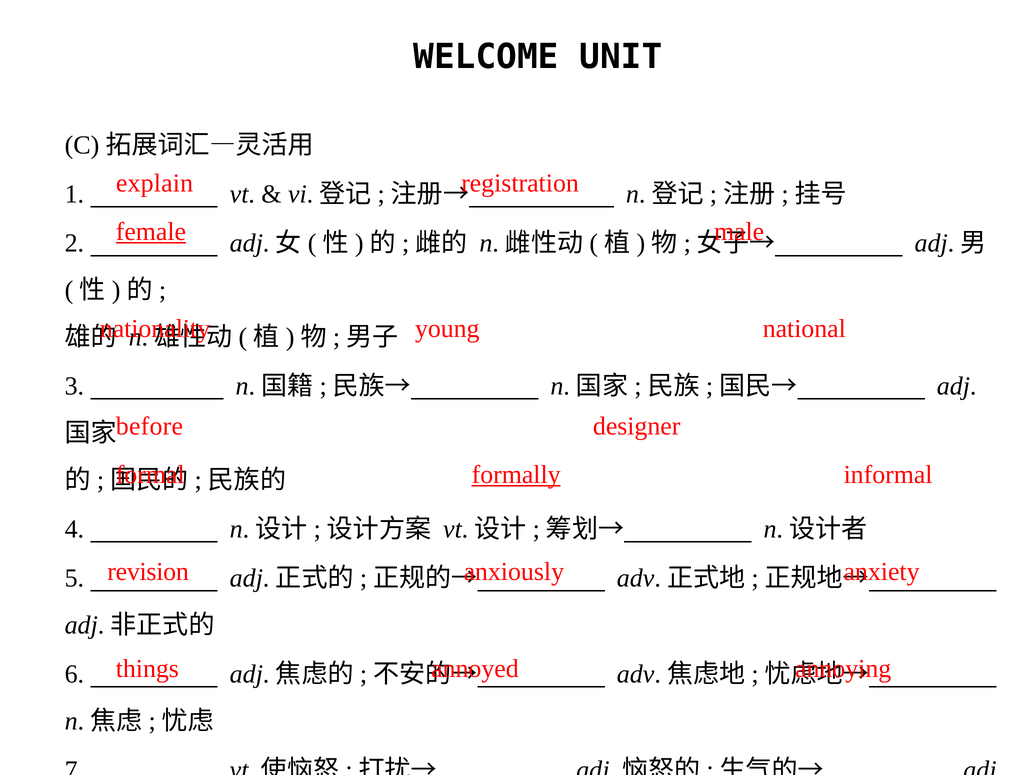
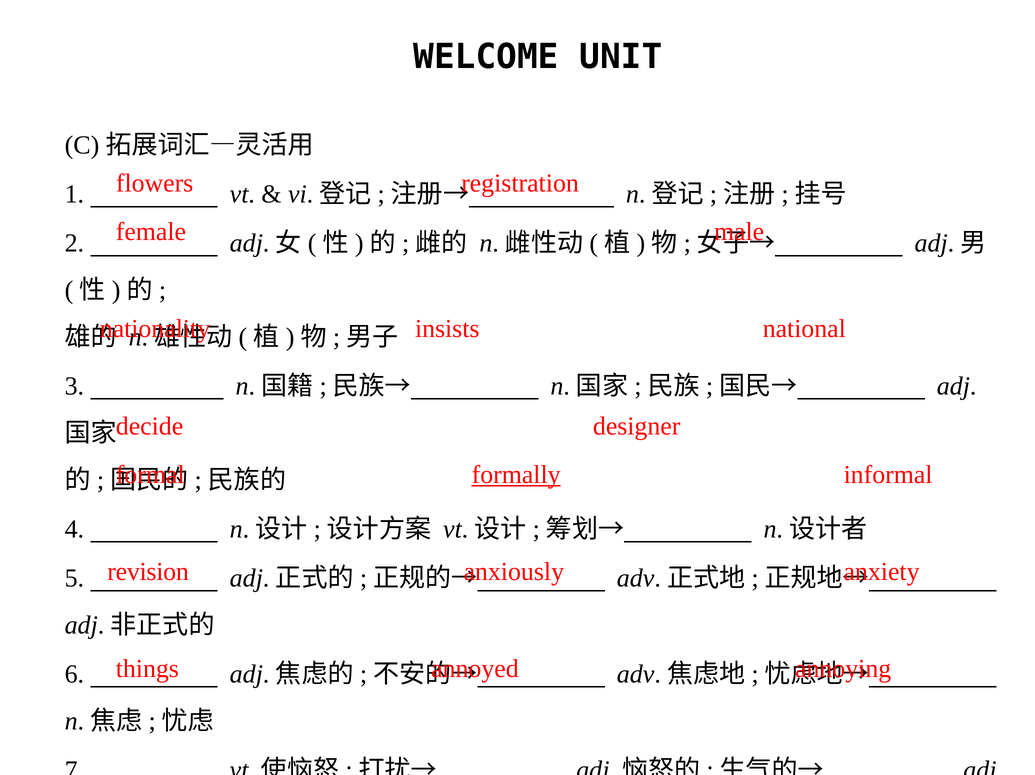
explain: explain -> flowers
female underline: present -> none
young: young -> insists
before: before -> decide
